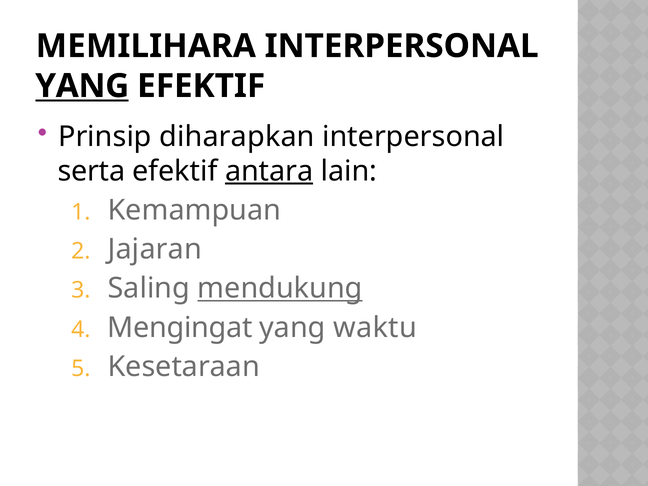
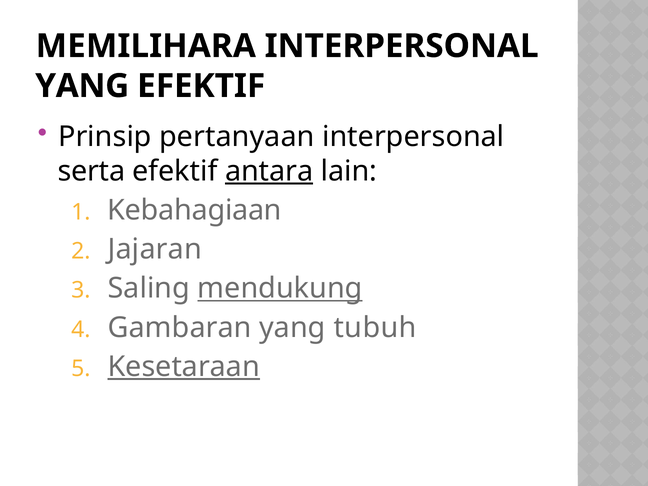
YANG at (82, 86) underline: present -> none
diharapkan: diharapkan -> pertanyaan
Kemampuan: Kemampuan -> Kebahagiaan
Mengingat: Mengingat -> Gambaran
waktu: waktu -> tubuh
Kesetaraan underline: none -> present
